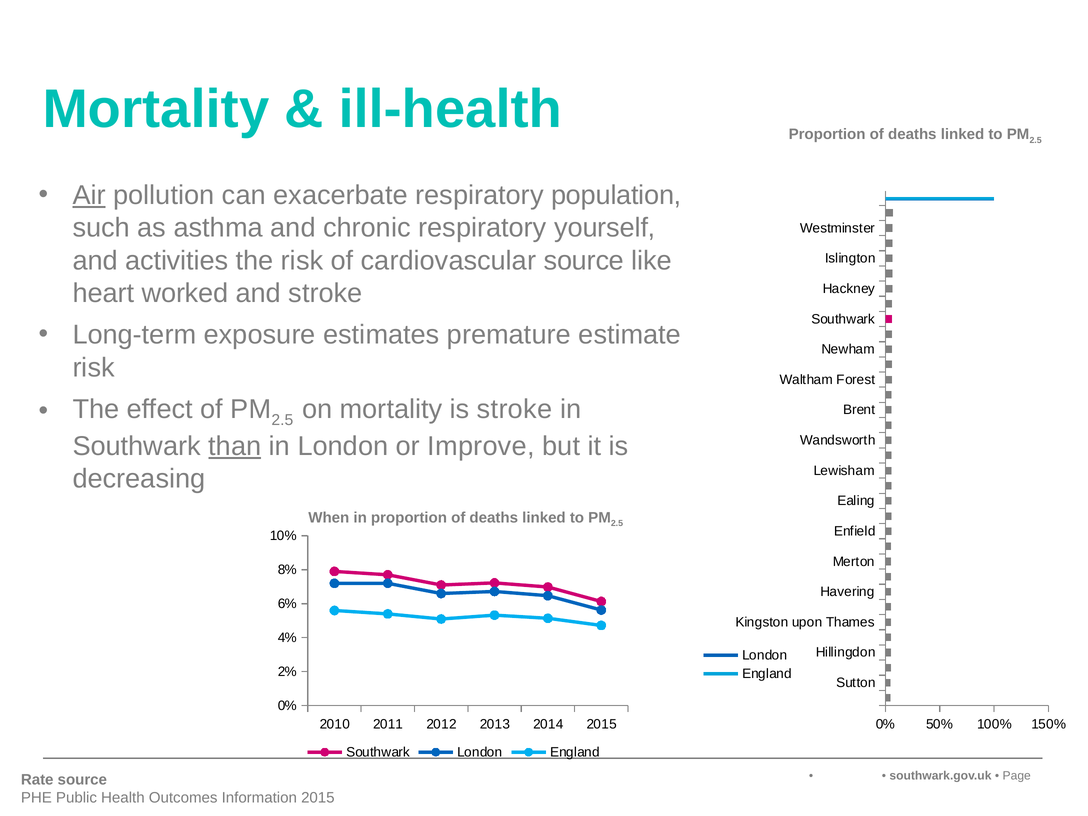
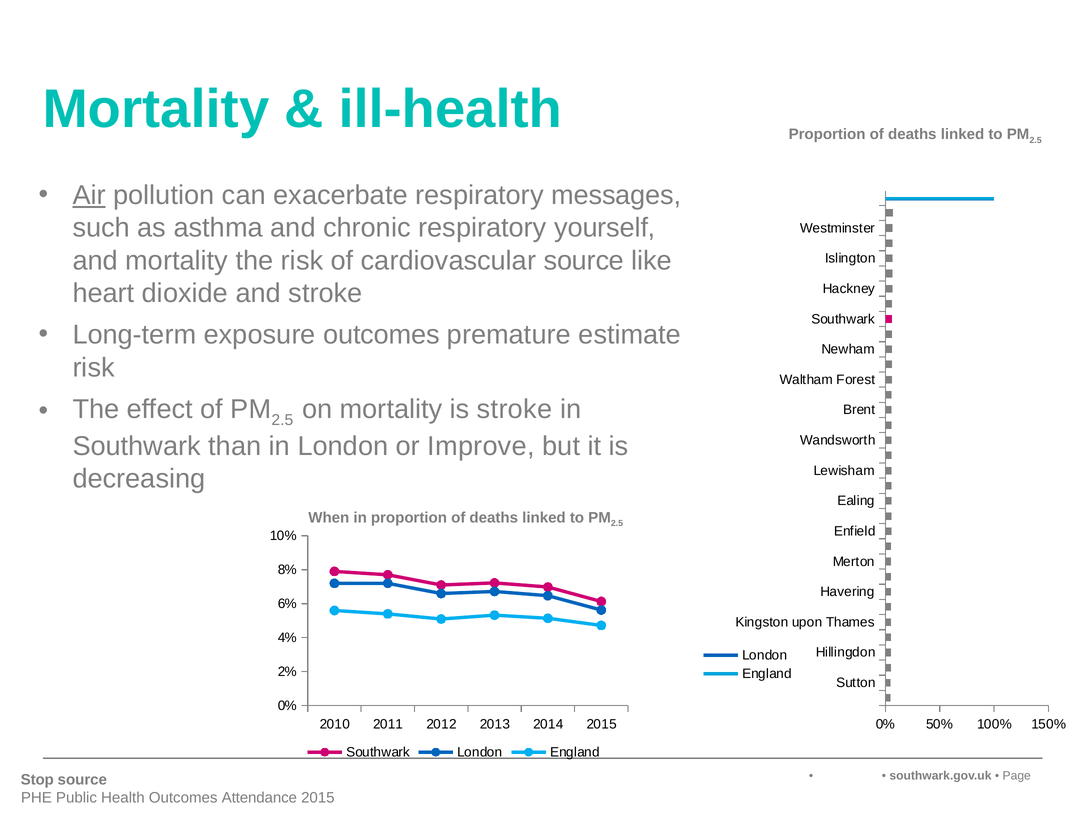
population: population -> messages
and activities: activities -> mortality
worked: worked -> dioxide
exposure estimates: estimates -> outcomes
than underline: present -> none
Rate: Rate -> Stop
Information: Information -> Attendance
